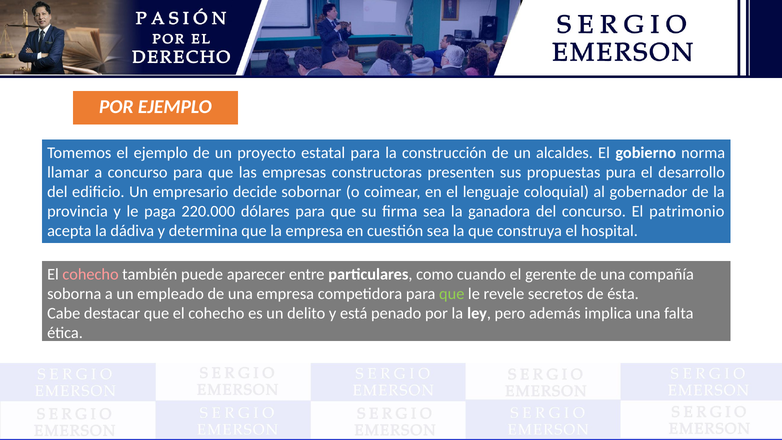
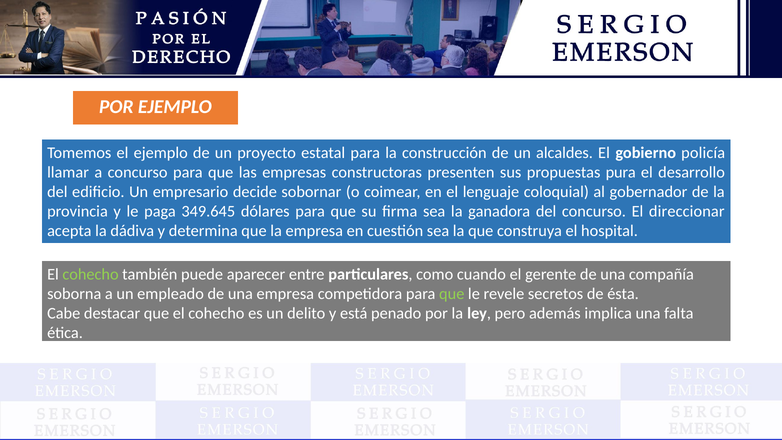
norma: norma -> policía
220.000: 220.000 -> 349.645
patrimonio: patrimonio -> direccionar
cohecho at (91, 274) colour: pink -> light green
